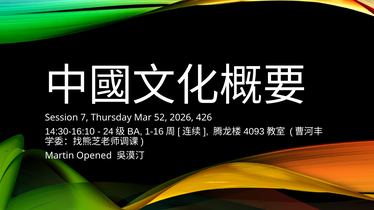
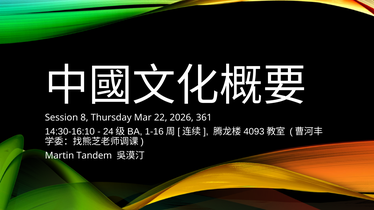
7: 7 -> 8
52: 52 -> 22
426: 426 -> 361
Opened: Opened -> Tandem
